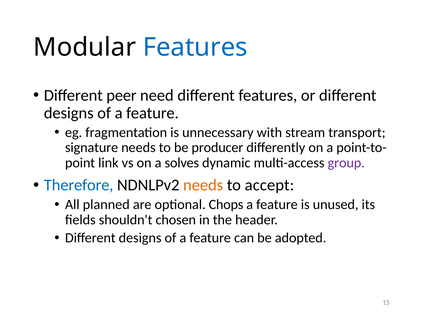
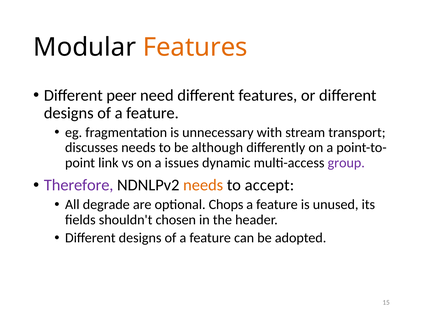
Features at (195, 47) colour: blue -> orange
signature: signature -> discusses
producer: producer -> although
solves: solves -> issues
Therefore colour: blue -> purple
planned: planned -> degrade
